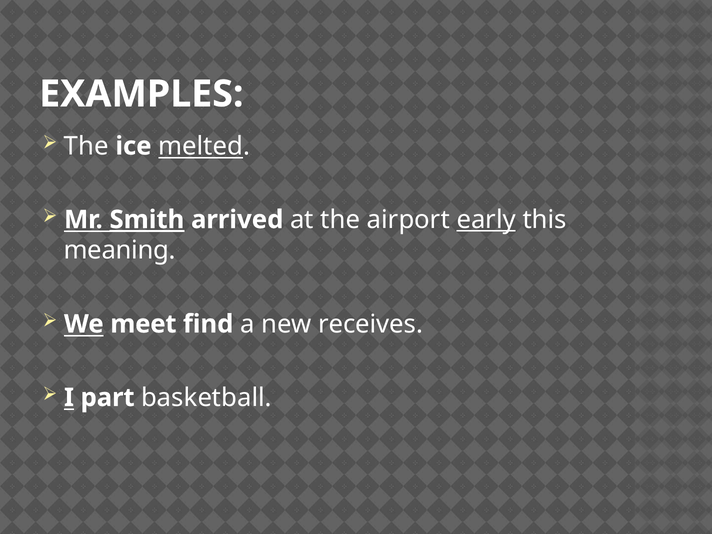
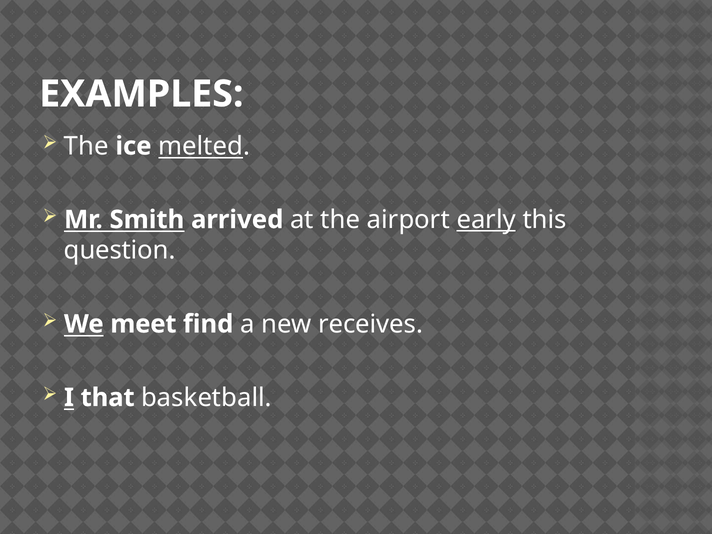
Smith underline: present -> none
meaning: meaning -> question
part: part -> that
